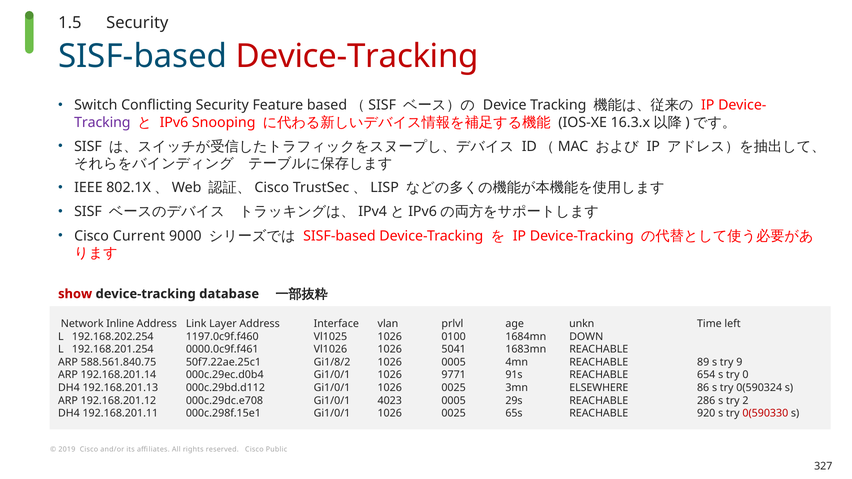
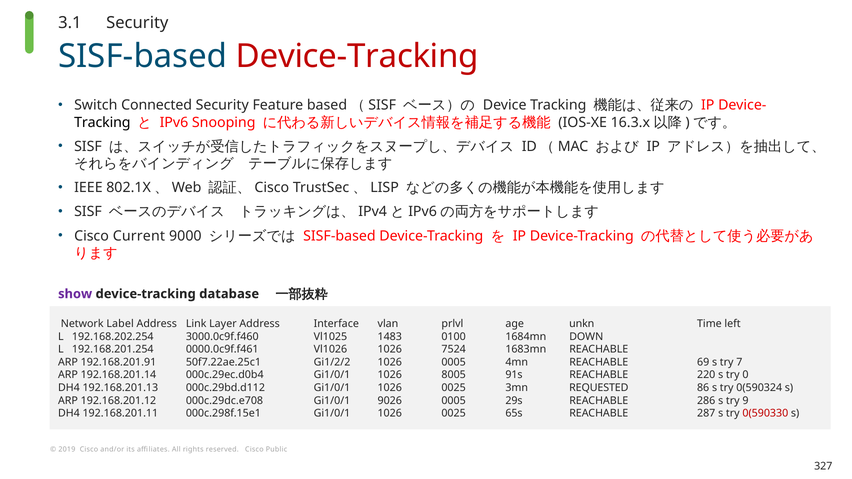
1.5: 1.5 -> 3.1
Conflicting: Conflicting -> Connected
Tracking at (102, 122) colour: purple -> black
show colour: red -> purple
Inline: Inline -> Label
1197.0c9f.f460: 1197.0c9f.f460 -> 3000.0c9f.f460
Vl1025 1026: 1026 -> 1483
5041: 5041 -> 7524
588.561.840.75: 588.561.840.75 -> 192.168.201.91
Gi1/8/2: Gi1/8/2 -> Gi1/2/2
89: 89 -> 69
9: 9 -> 7
9771: 9771 -> 8005
654: 654 -> 220
ELSEWHERE: ELSEWHERE -> REQUESTED
4023: 4023 -> 9026
2: 2 -> 9
920: 920 -> 287
